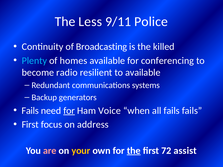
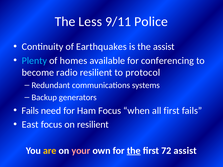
Broadcasting: Broadcasting -> Earthquakes
the killed: killed -> assist
to available: available -> protocol
for at (69, 111) underline: present -> none
Ham Voice: Voice -> Focus
all fails: fails -> first
First at (30, 125): First -> East
on address: address -> resilient
are colour: pink -> yellow
your colour: yellow -> pink
